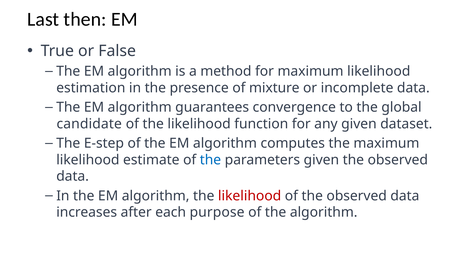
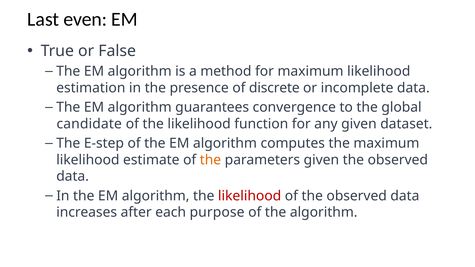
then: then -> even
mixture: mixture -> discrete
the at (210, 160) colour: blue -> orange
